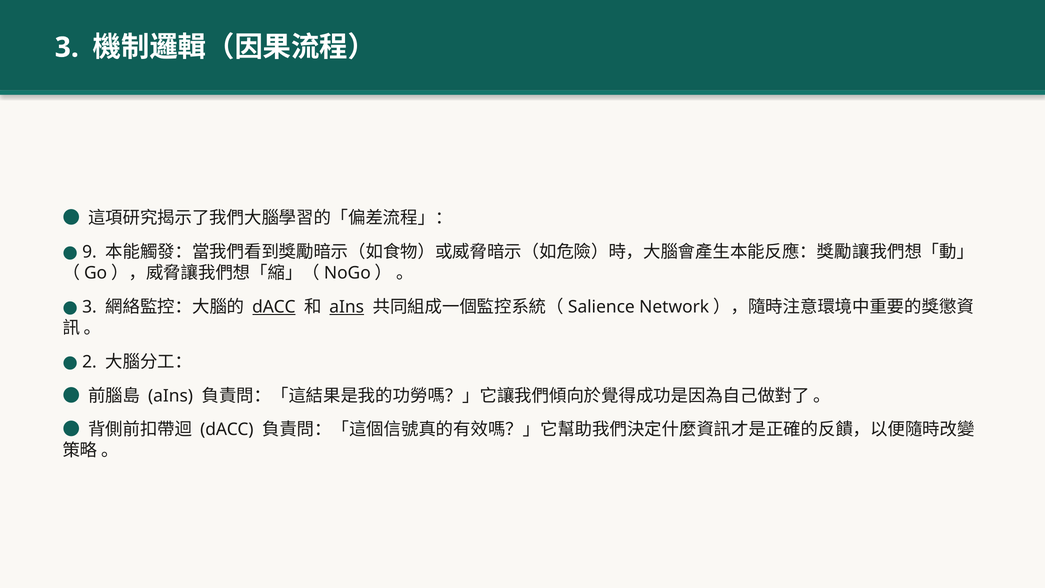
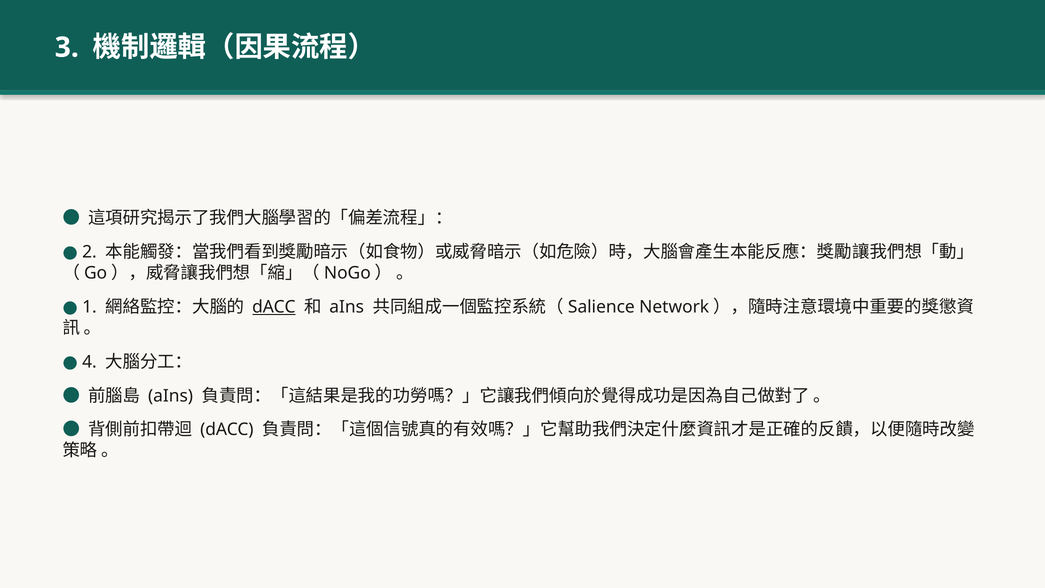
9: 9 -> 2
3 at (89, 307): 3 -> 1
aIns at (347, 307) underline: present -> none
2: 2 -> 4
